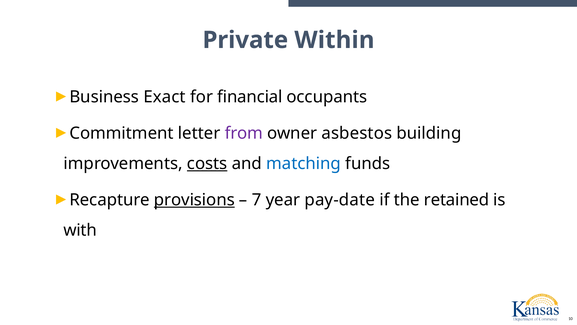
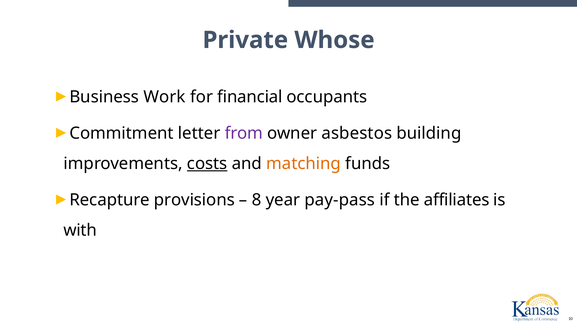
Within: Within -> Whose
Exact: Exact -> Work
matching colour: blue -> orange
provisions underline: present -> none
7: 7 -> 8
pay-date: pay-date -> pay-pass
retained: retained -> affiliates
